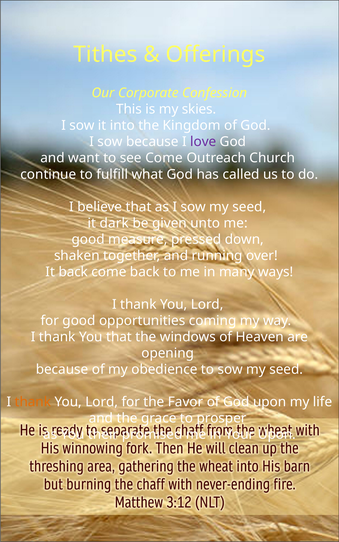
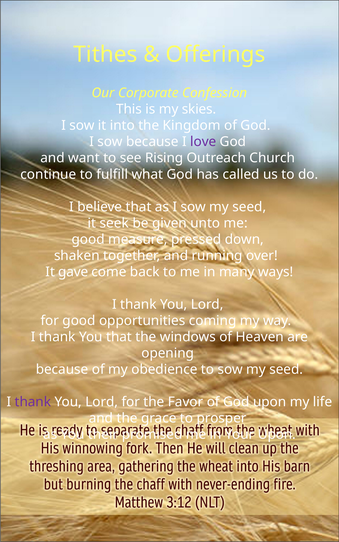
see Come: Come -> Rising
dark: dark -> seek
It back: back -> gave
thank at (33, 402) colour: orange -> purple
